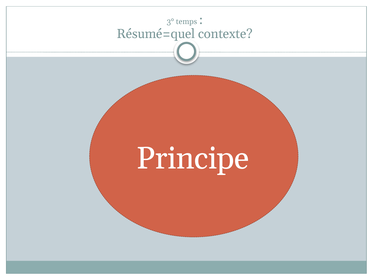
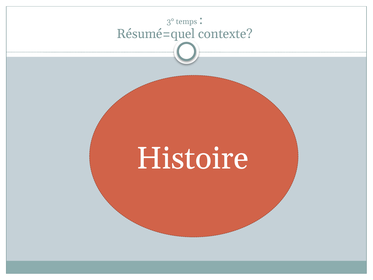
Principe: Principe -> Histoire
